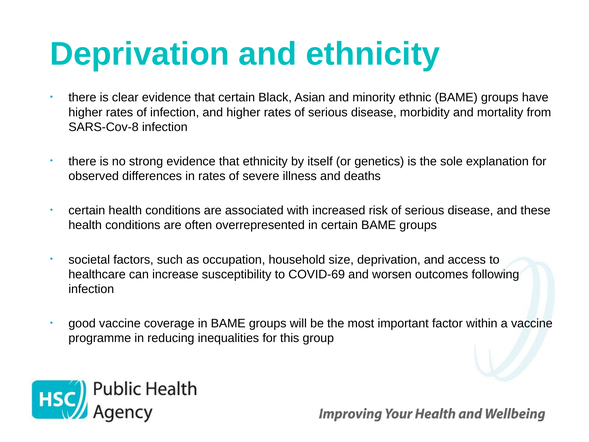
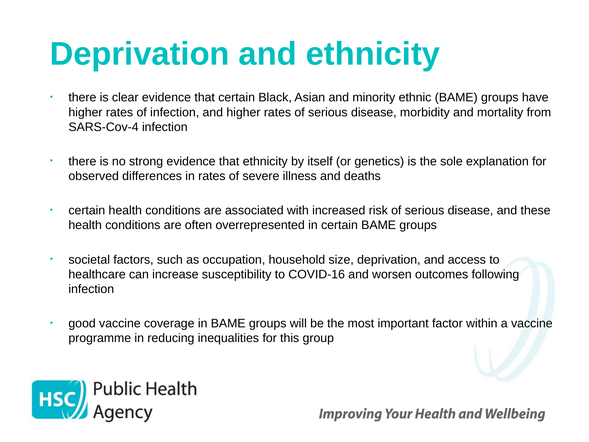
SARS-Cov-8: SARS-Cov-8 -> SARS-Cov-4
COVID-69: COVID-69 -> COVID-16
